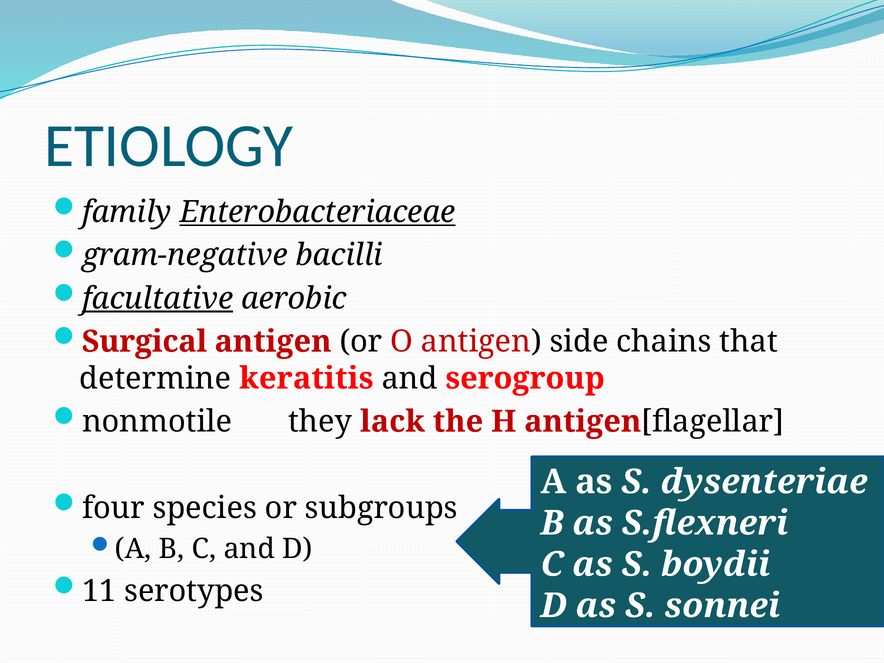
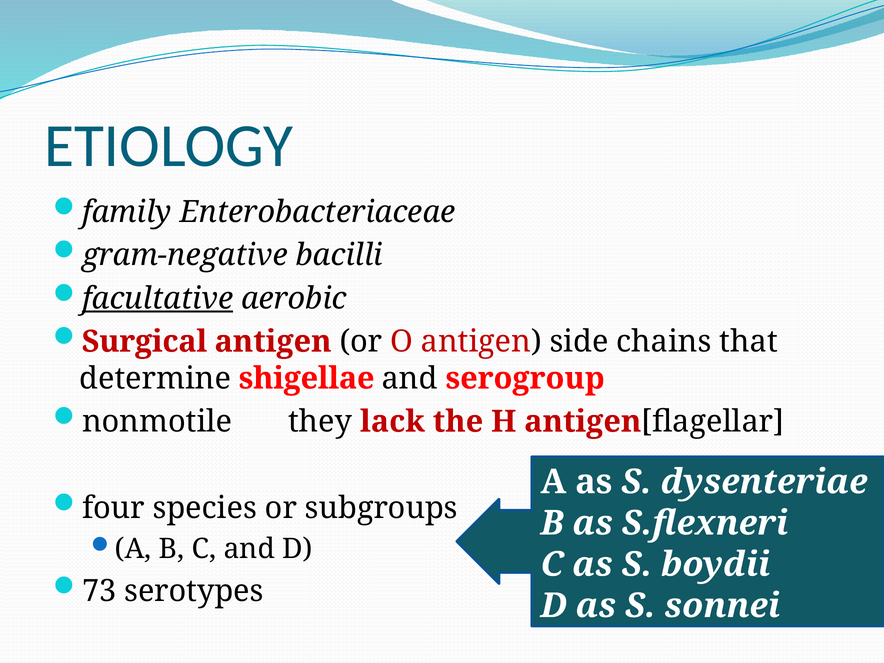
Enterobacteriaceae underline: present -> none
keratitis: keratitis -> shigellae
11: 11 -> 73
